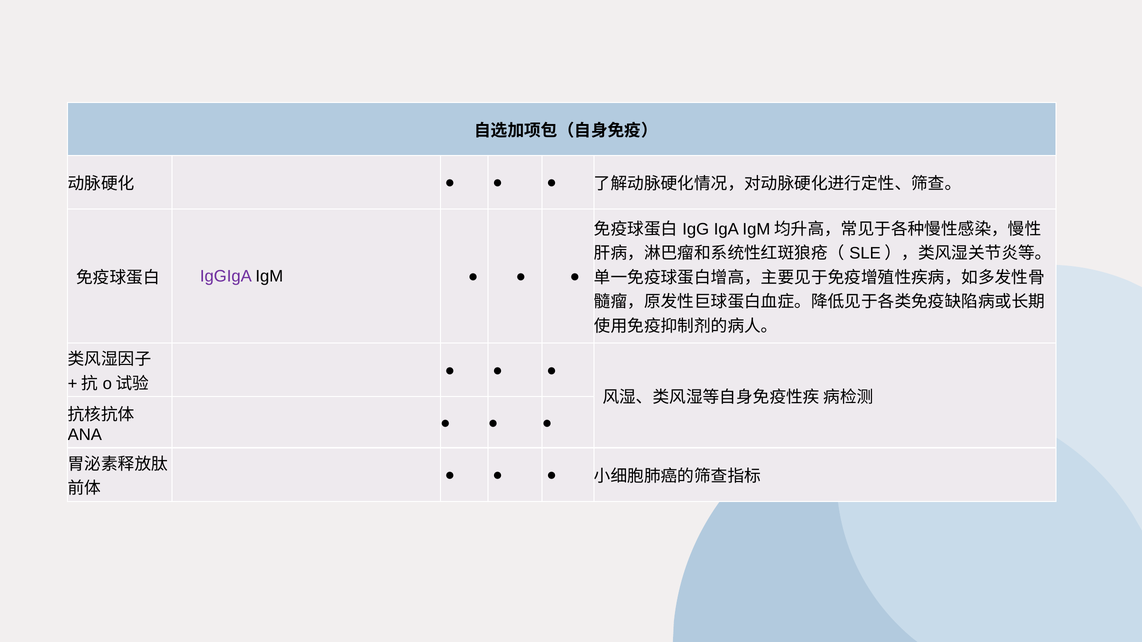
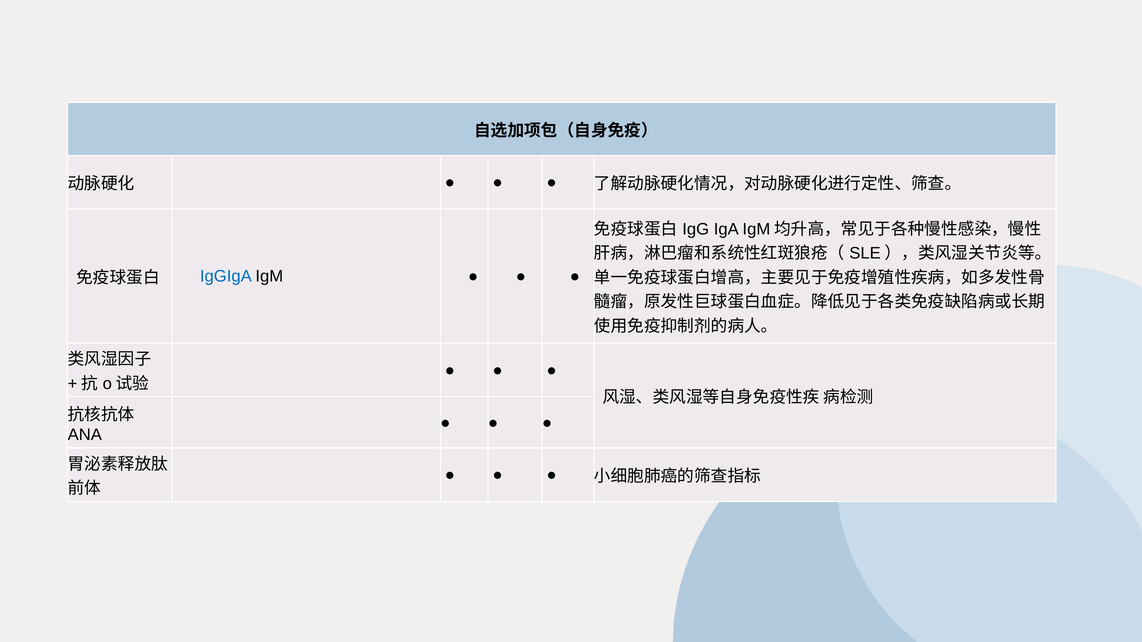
IgGIgA colour: purple -> blue
